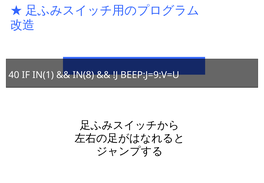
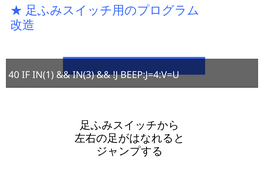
IN(8: IN(8 -> IN(3
BEEP:J=9:V=U: BEEP:J=9:V=U -> BEEP:J=4:V=U
